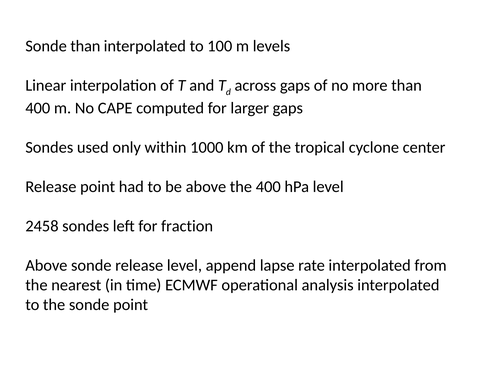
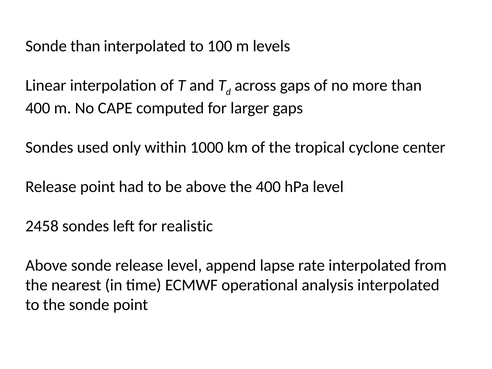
fraction: fraction -> realistic
